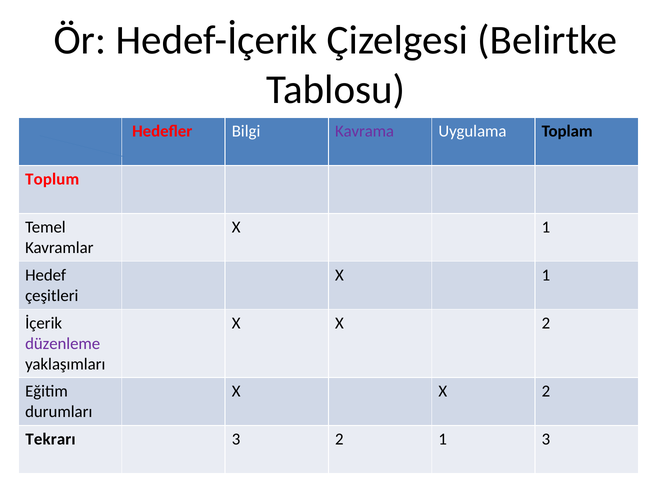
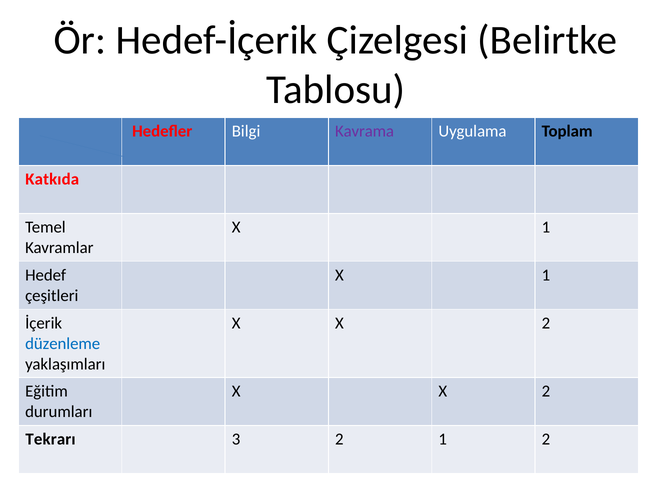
Toplum: Toplum -> Katkıda
düzenleme colour: purple -> blue
1 3: 3 -> 2
